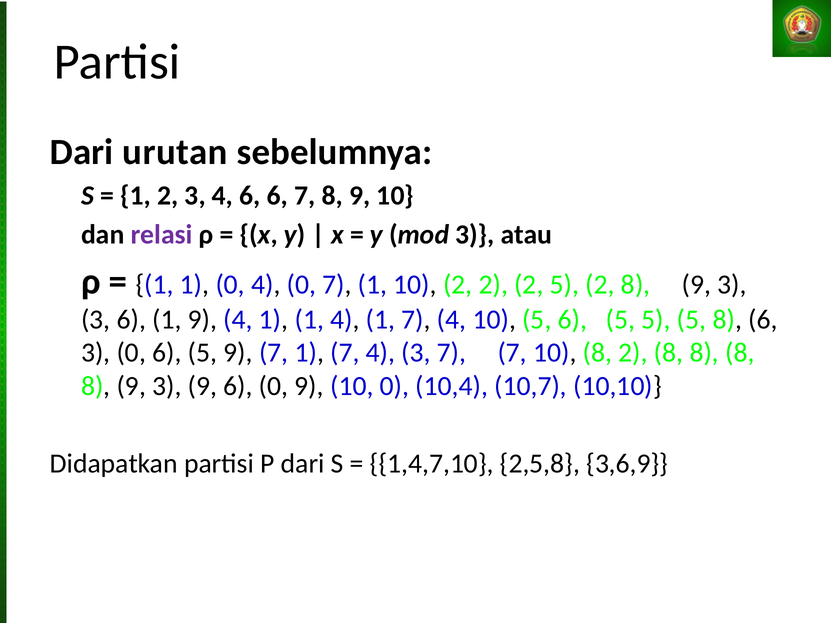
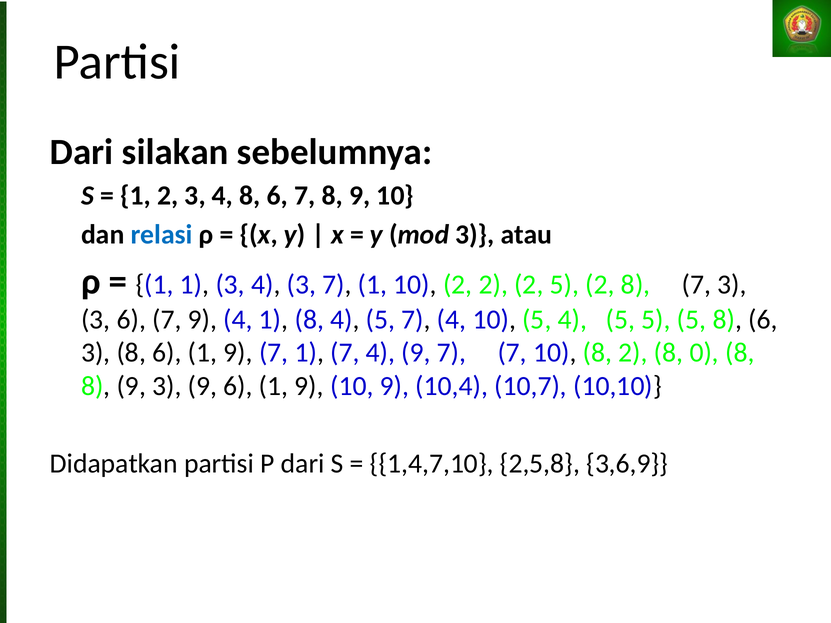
urutan: urutan -> silakan
4 6: 6 -> 8
relasi colour: purple -> blue
1 0: 0 -> 3
4 0: 0 -> 3
2 8 9: 9 -> 7
3 6 1: 1 -> 7
4 1 1: 1 -> 8
1 at (380, 320): 1 -> 5
5 6: 6 -> 4
3 0: 0 -> 8
5 at (202, 353): 5 -> 1
4 3: 3 -> 9
2 8 8: 8 -> 0
9 6 0: 0 -> 1
10 0: 0 -> 9
